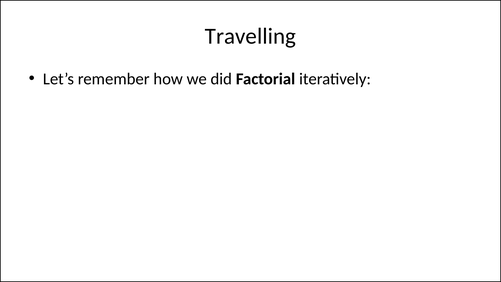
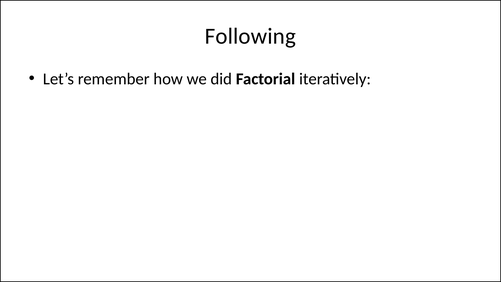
Travelling: Travelling -> Following
